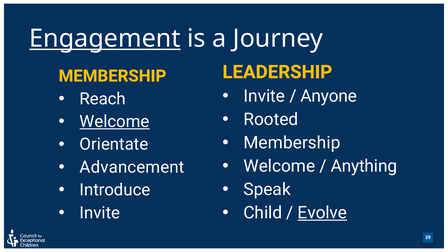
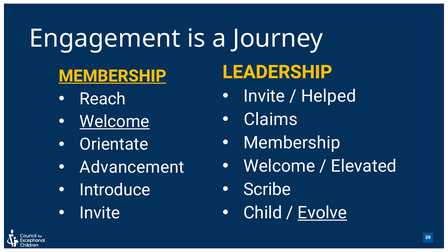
Engagement underline: present -> none
MEMBERSHIP at (112, 76) underline: none -> present
Anyone: Anyone -> Helped
Rooted: Rooted -> Claims
Anything: Anything -> Elevated
Speak: Speak -> Scribe
